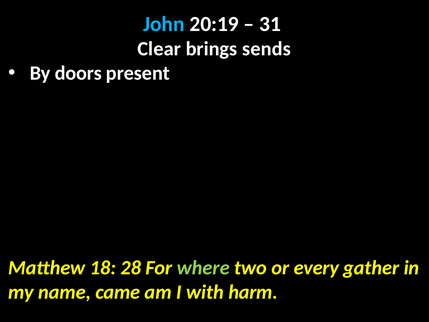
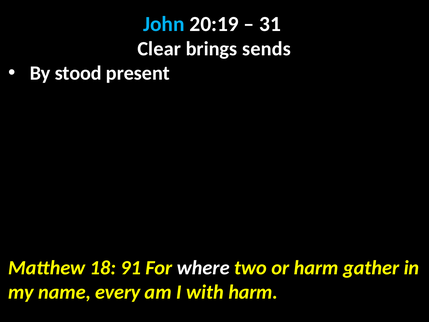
doors: doors -> stood
28: 28 -> 91
where colour: light green -> white
or every: every -> harm
came: came -> every
